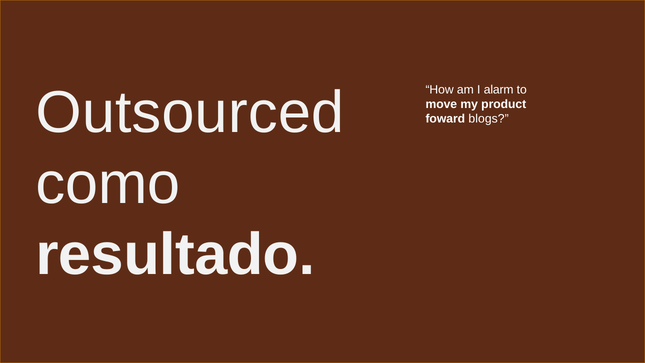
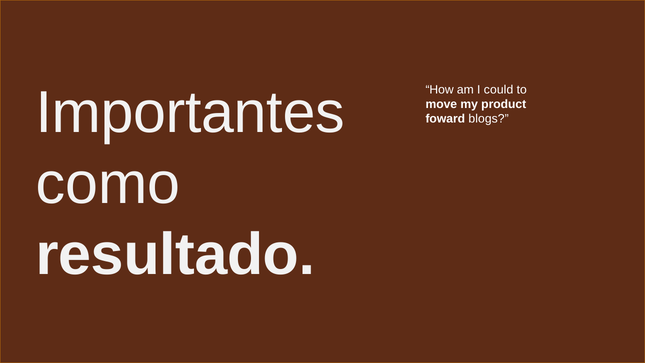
alarm: alarm -> could
Outsourced: Outsourced -> Importantes
